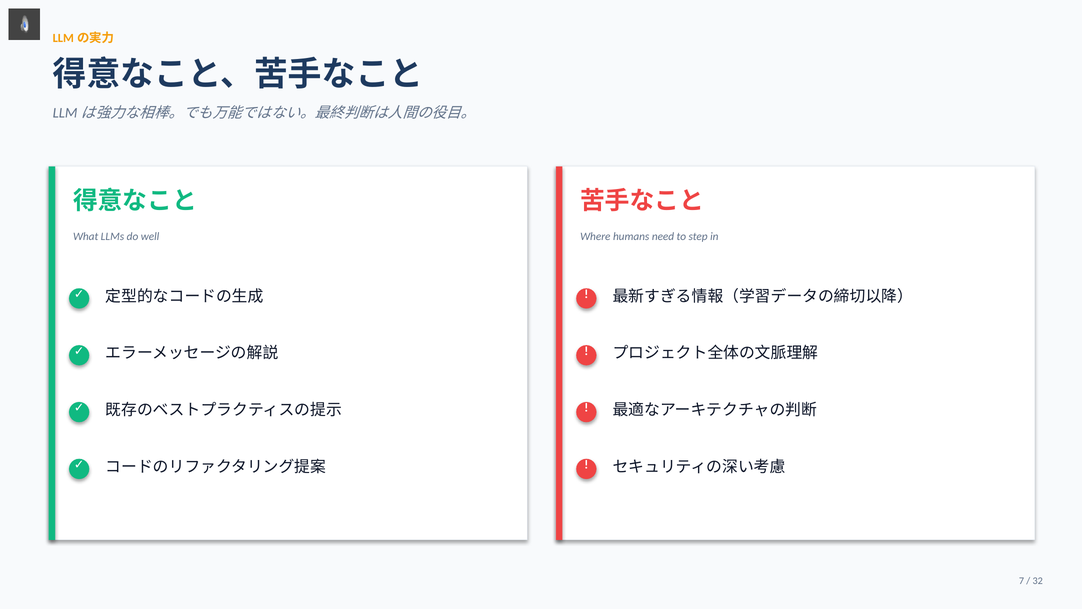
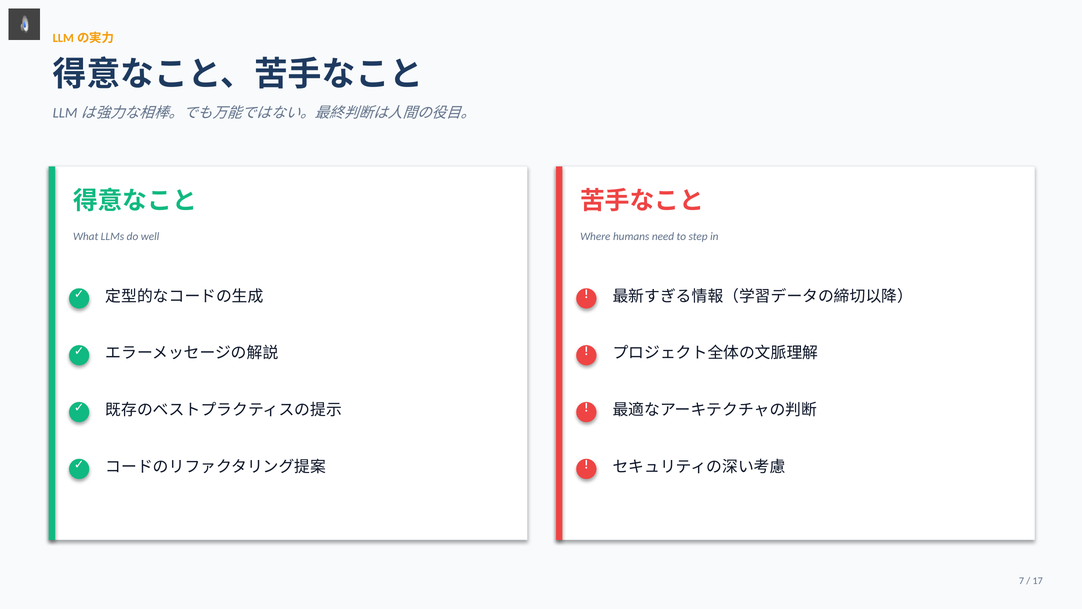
32: 32 -> 17
